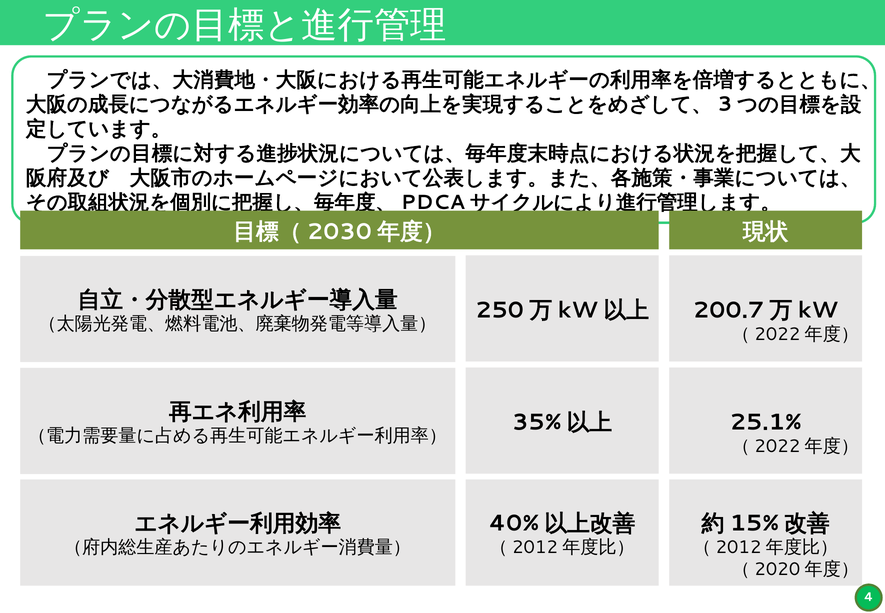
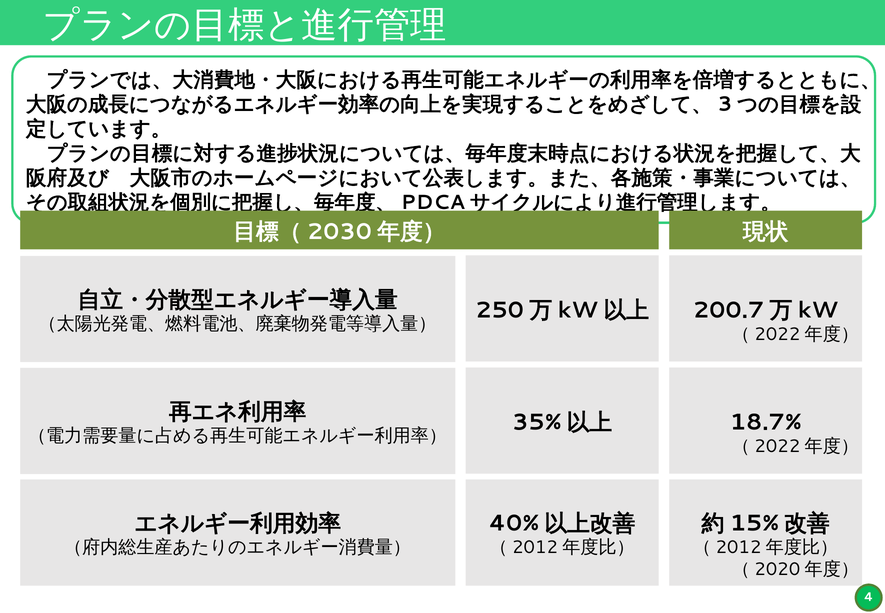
25.1%: 25.1% -> 18.7%
